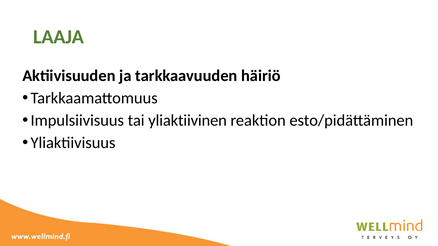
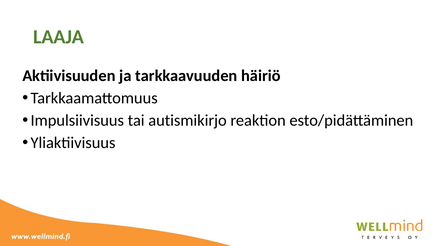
yliaktiivinen: yliaktiivinen -> autismikirjo
